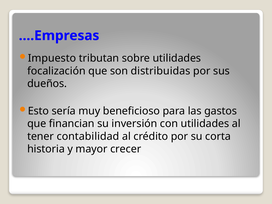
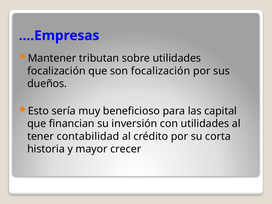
Impuesto: Impuesto -> Mantener
son distribuidas: distribuidas -> focalización
gastos: gastos -> capital
